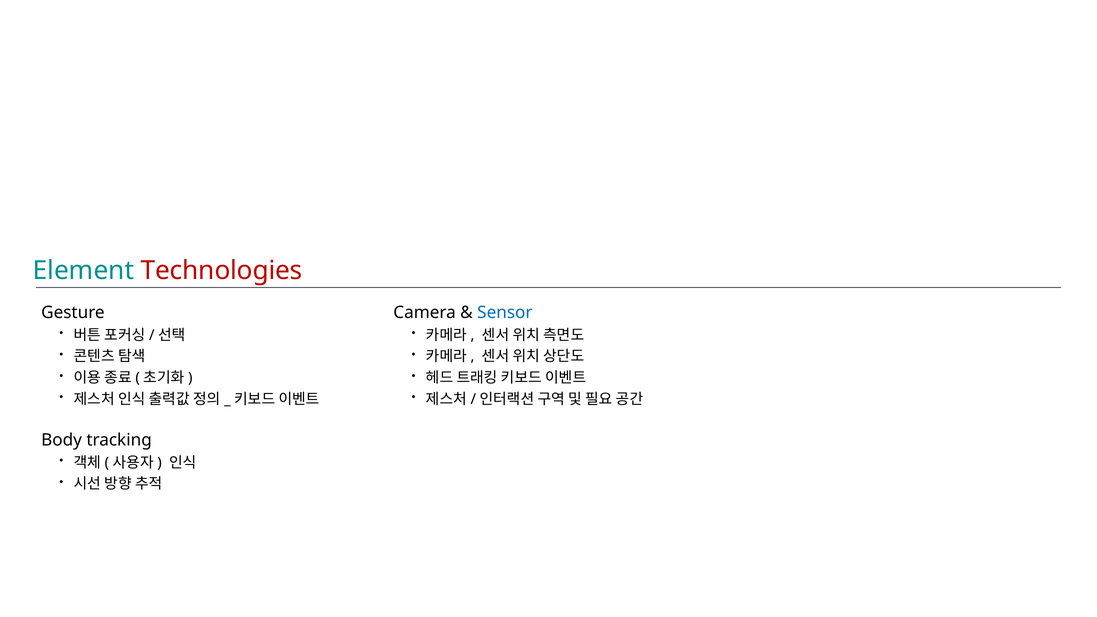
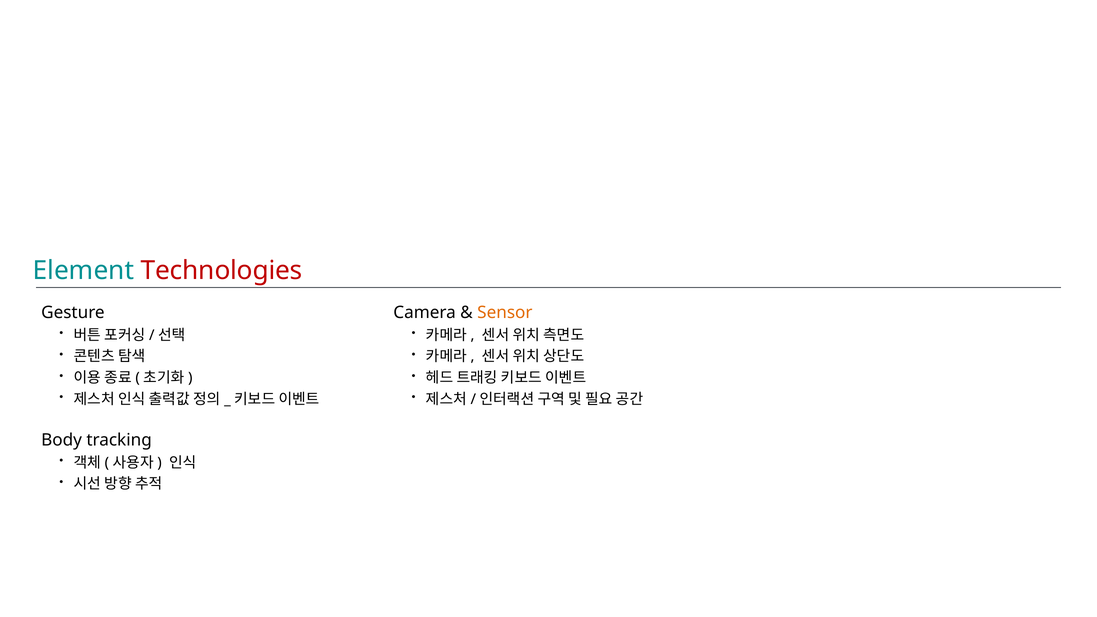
Sensor colour: blue -> orange
